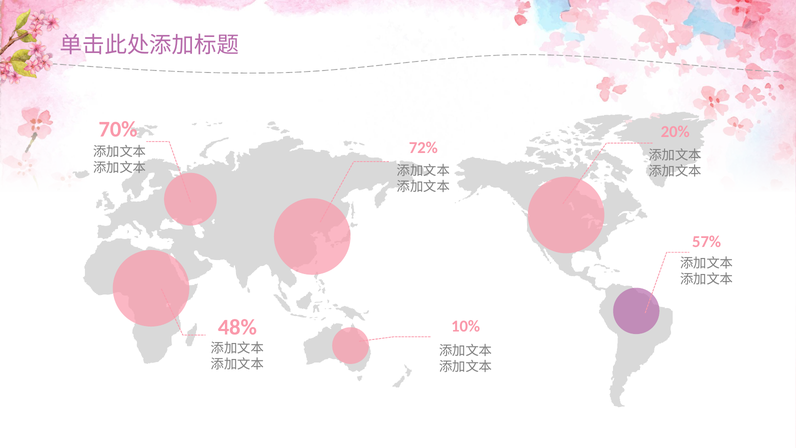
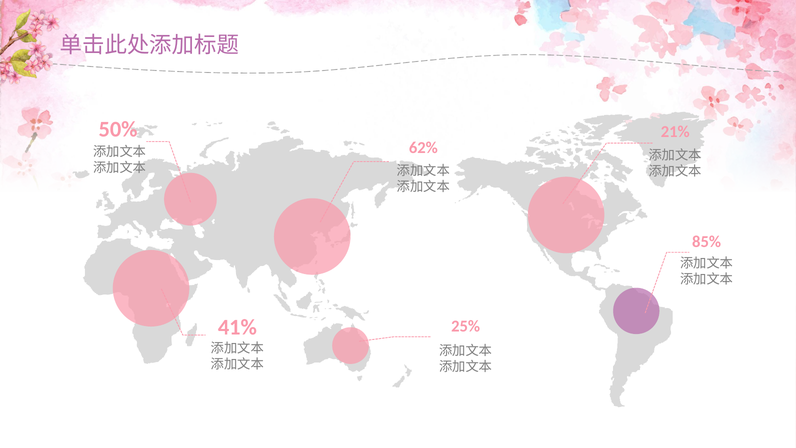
70%: 70% -> 50%
20%: 20% -> 21%
72%: 72% -> 62%
57%: 57% -> 85%
48%: 48% -> 41%
10%: 10% -> 25%
